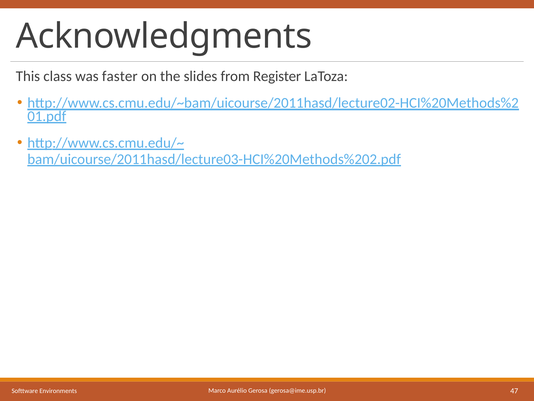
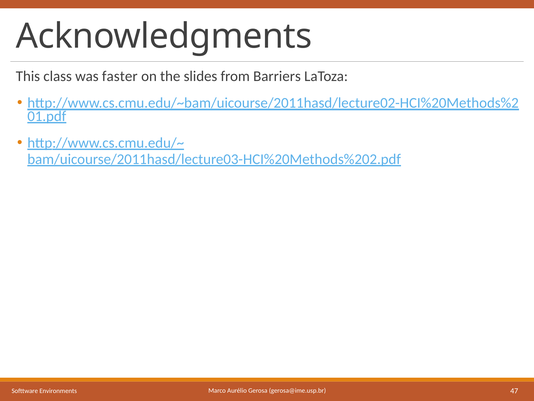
Register: Register -> Barriers
